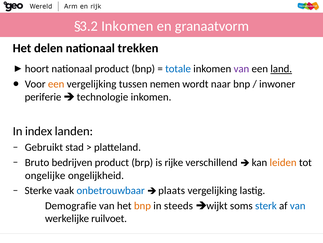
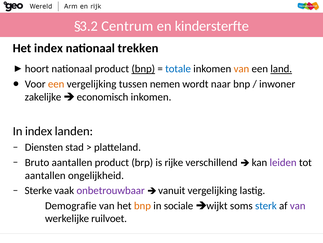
§3.2 Inkomen: Inkomen -> Centrum
granaatvorm: granaatvorm -> kindersterfte
Het delen: delen -> index
bnp at (143, 69) underline: none -> present
van at (241, 69) colour: purple -> orange
periferie: periferie -> zakelijke
technologie: technologie -> economisch
Gebruikt: Gebruikt -> Diensten
Bruto bedrijven: bedrijven -> aantallen
leiden colour: orange -> purple
ongelijke at (45, 175): ongelijke -> aantallen
onbetrouwbaar colour: blue -> purple
plaats: plaats -> vanuit
steeds: steeds -> sociale
van at (298, 205) colour: blue -> purple
